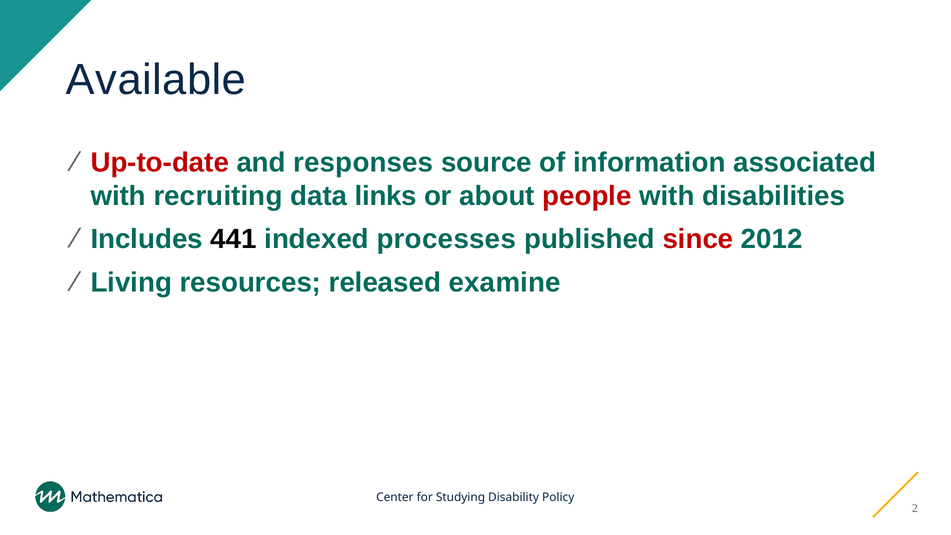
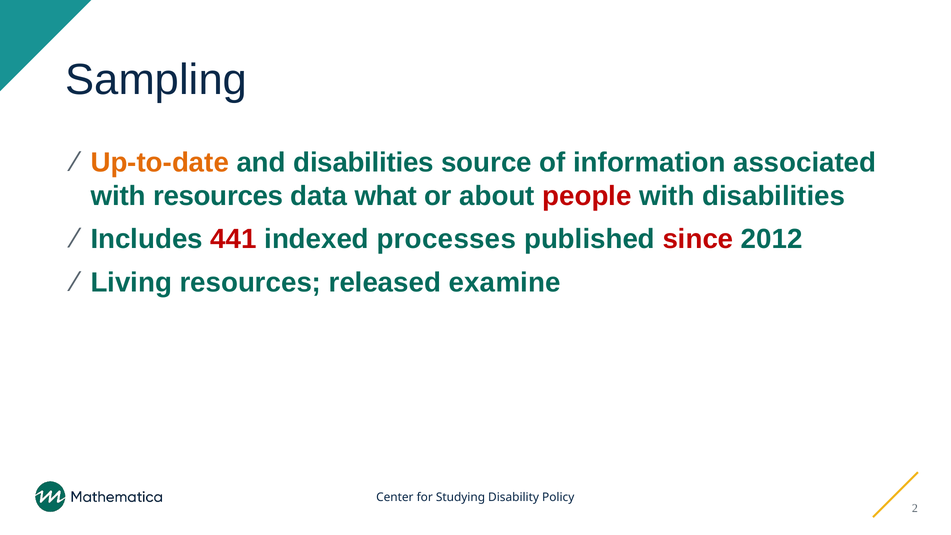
Available: Available -> Sampling
Up-to-date colour: red -> orange
and responses: responses -> disabilities
with recruiting: recruiting -> resources
links: links -> what
441 colour: black -> red
